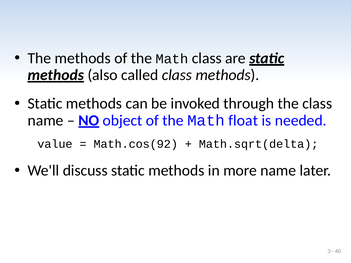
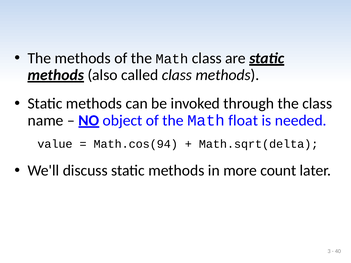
Math.cos(92: Math.cos(92 -> Math.cos(94
more name: name -> count
